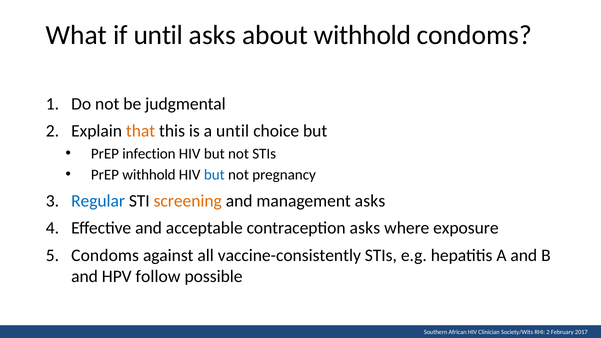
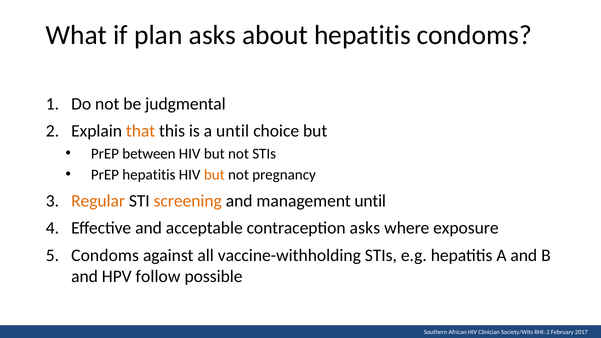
if until: until -> plan
about withhold: withhold -> hepatitis
infection: infection -> between
PrEP withhold: withhold -> hepatitis
but at (214, 175) colour: blue -> orange
Regular colour: blue -> orange
management asks: asks -> until
vaccine-consistently: vaccine-consistently -> vaccine-withholding
